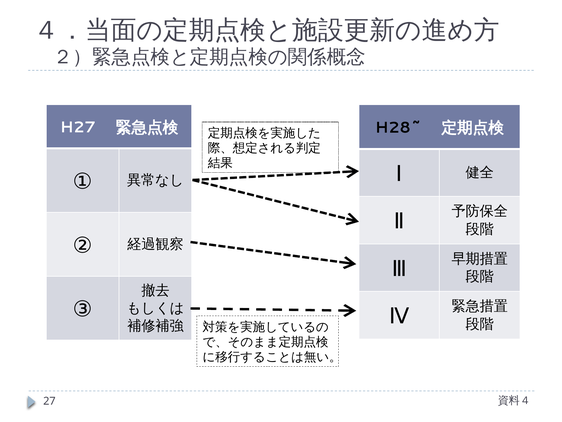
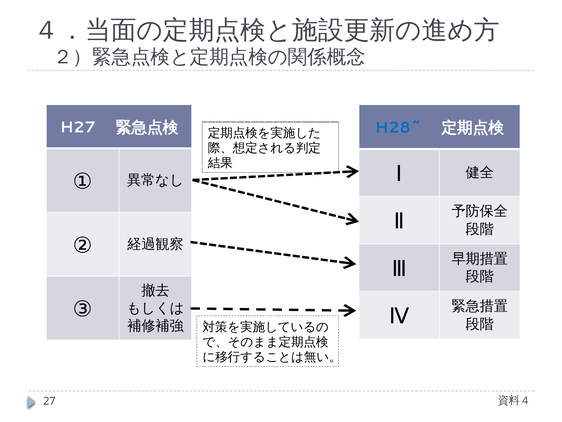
H28~ colour: black -> blue
